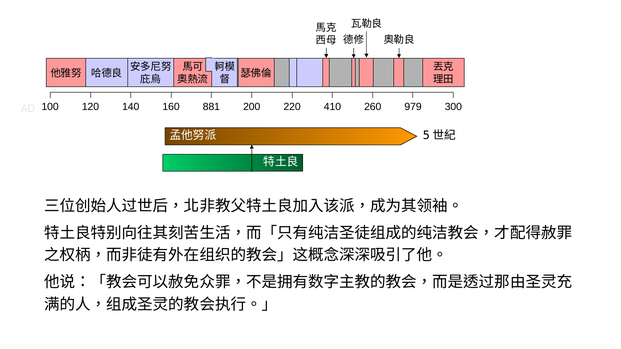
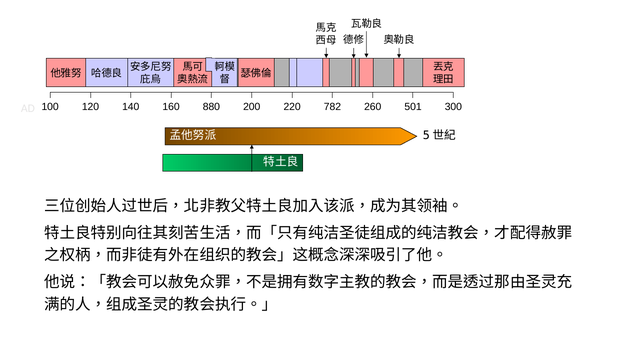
881: 881 -> 880
410: 410 -> 782
979: 979 -> 501
